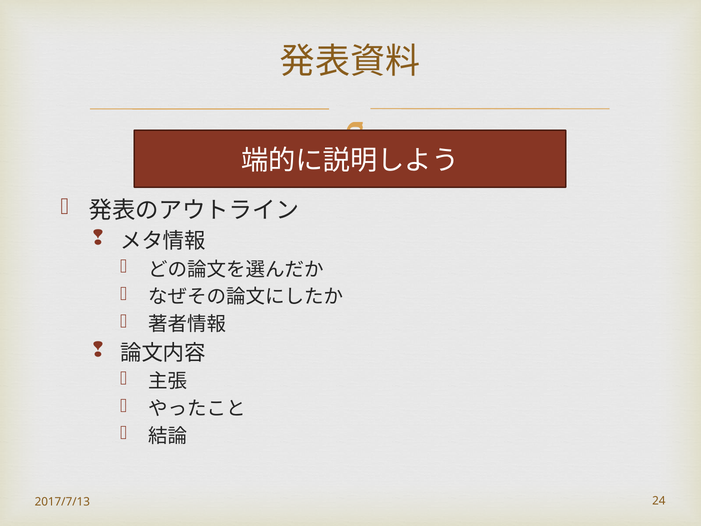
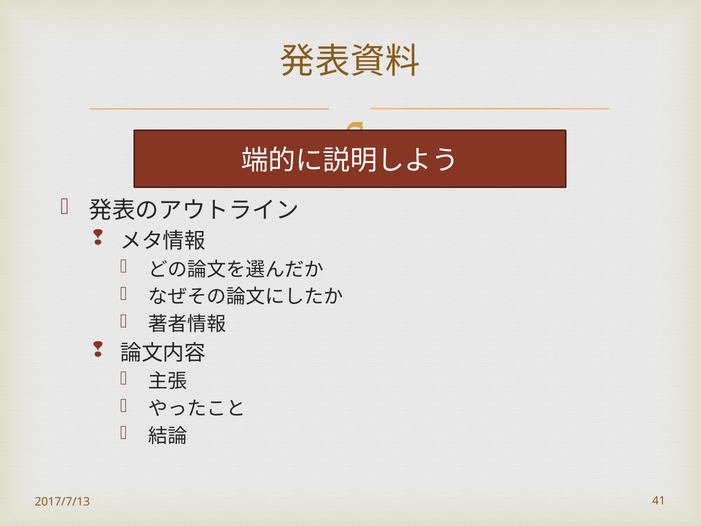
24: 24 -> 41
